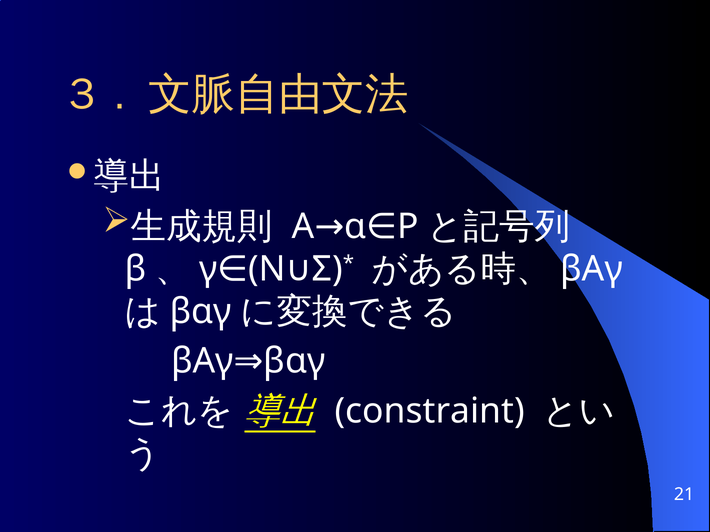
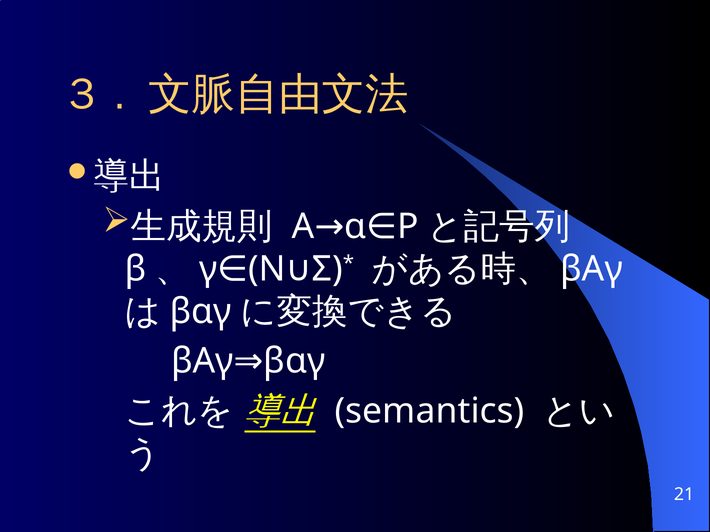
constraint: constraint -> semantics
